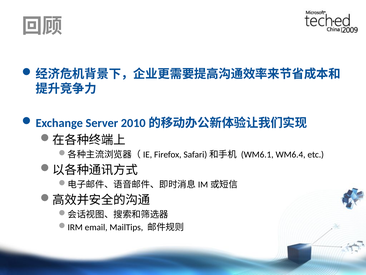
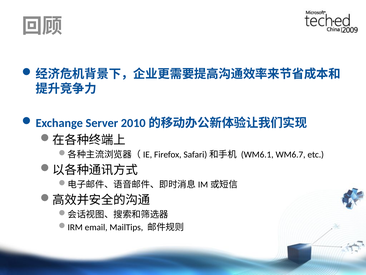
WM6.4: WM6.4 -> WM6.7
